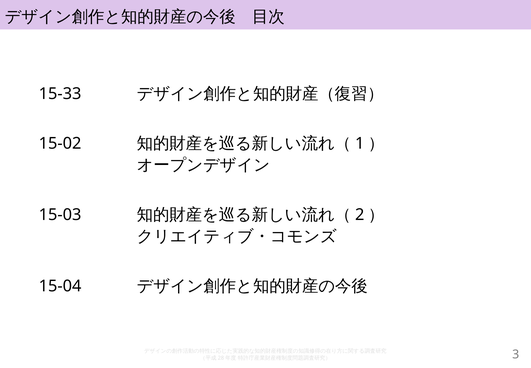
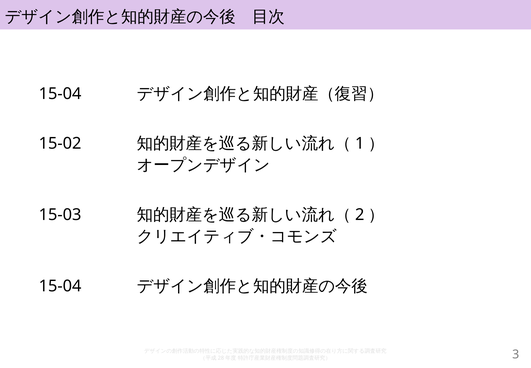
15-33 at (60, 94): 15-33 -> 15-04
